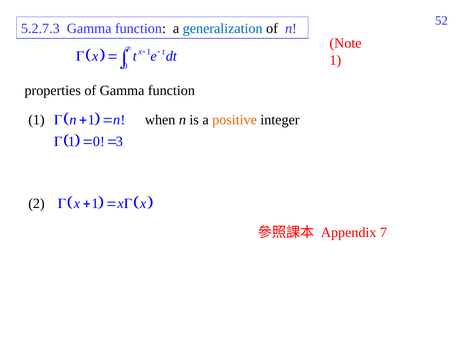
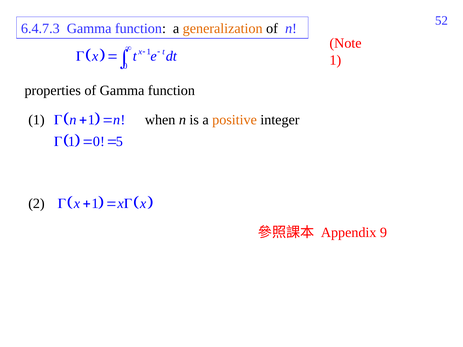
5.2.7.3: 5.2.7.3 -> 6.4.7.3
generalization colour: blue -> orange
3: 3 -> 5
7: 7 -> 9
